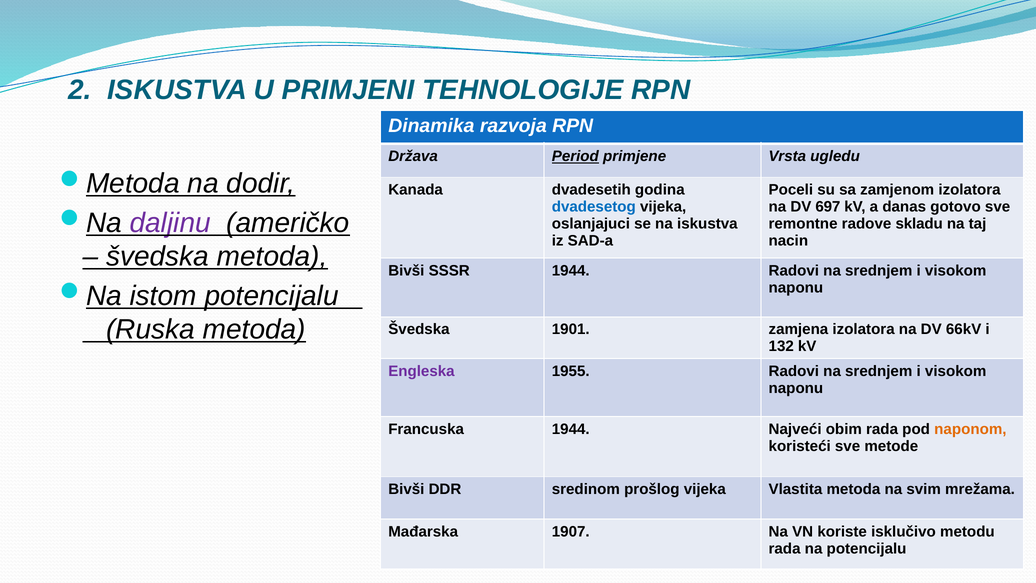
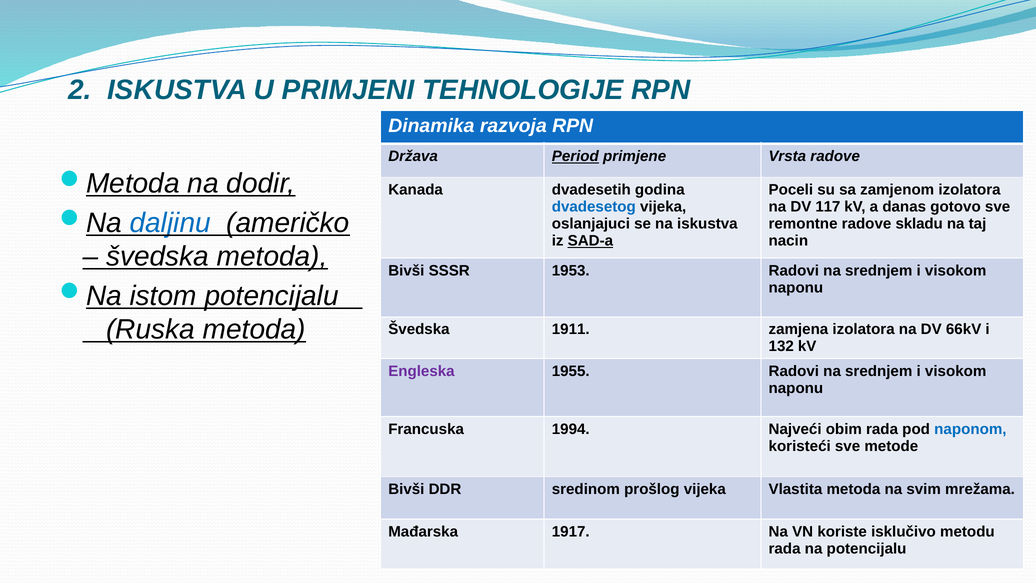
Vrsta ugledu: ugledu -> radove
697: 697 -> 117
daljinu colour: purple -> blue
SAD-a underline: none -> present
SSSR 1944: 1944 -> 1953
1901: 1901 -> 1911
Francuska 1944: 1944 -> 1994
naponom colour: orange -> blue
1907: 1907 -> 1917
